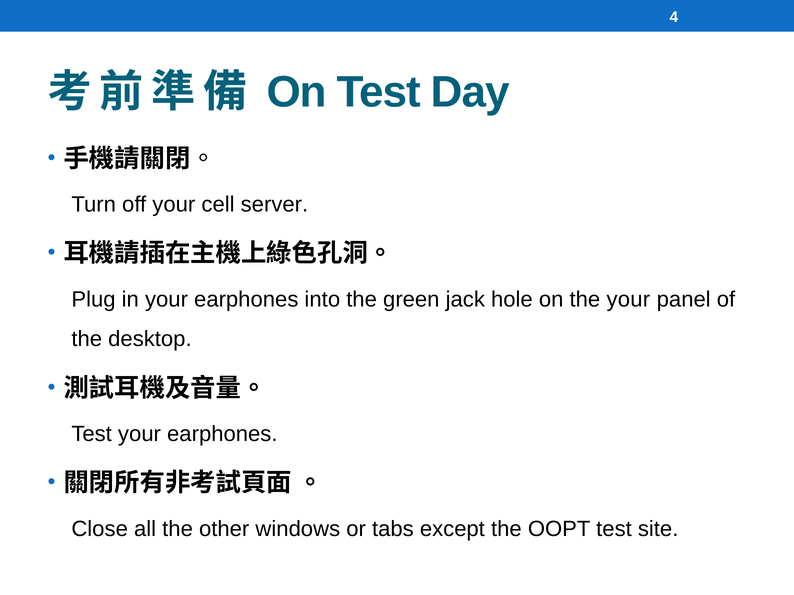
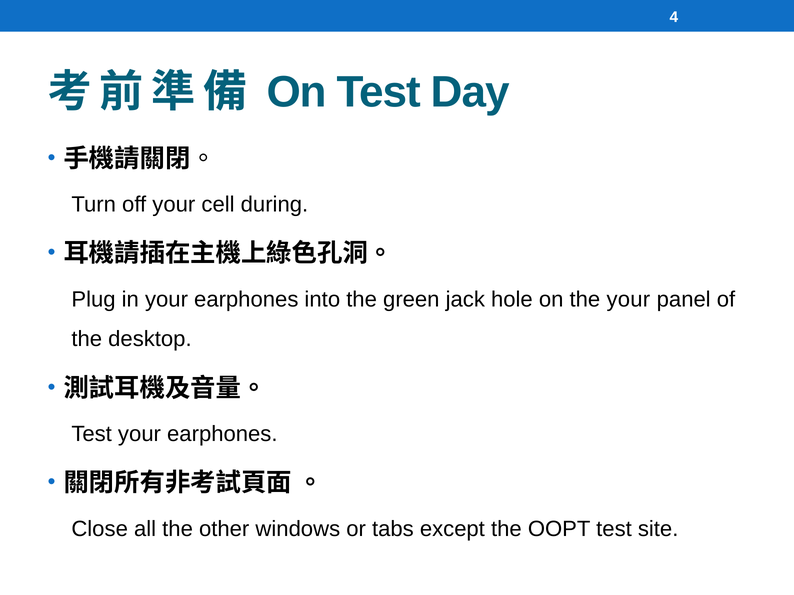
server: server -> during
